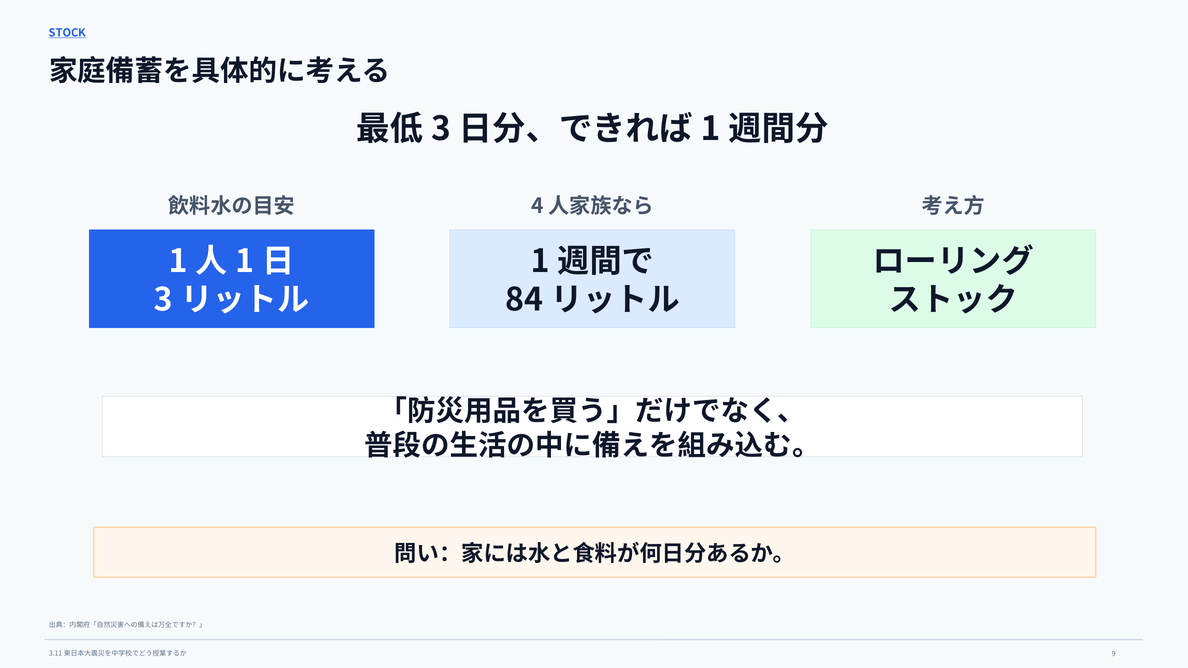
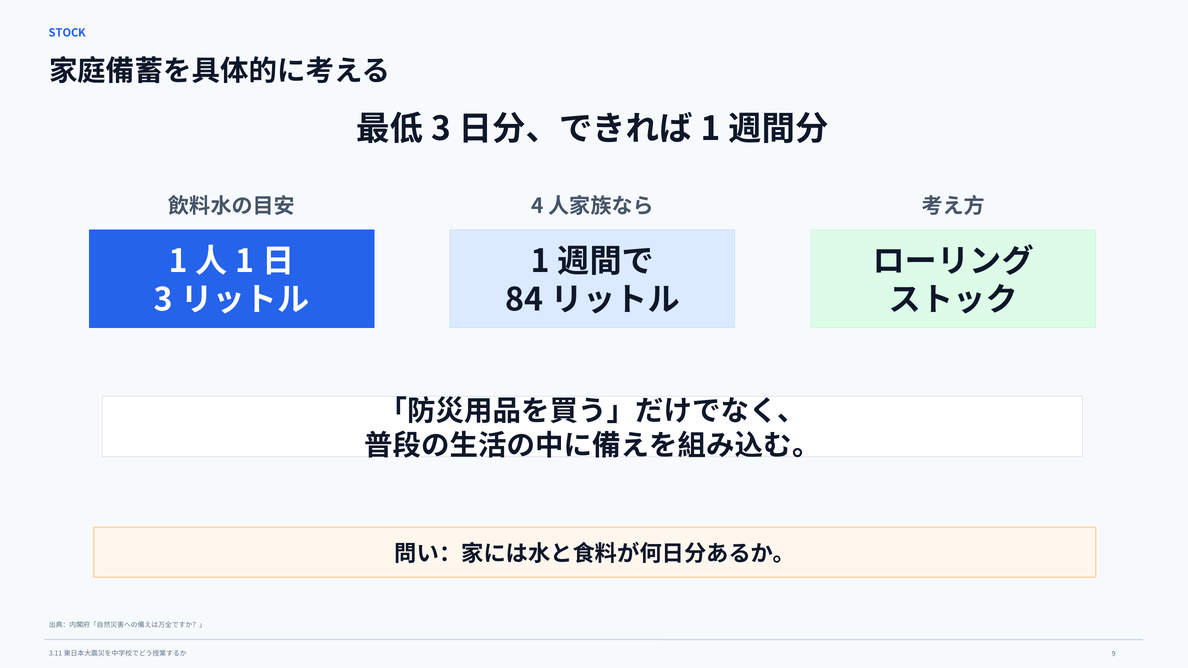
STOCK underline: present -> none
